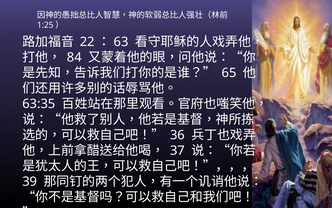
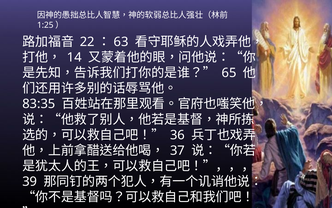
84: 84 -> 14
63:35: 63:35 -> 83:35
